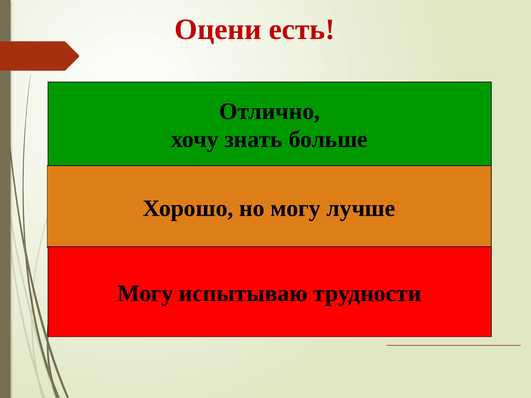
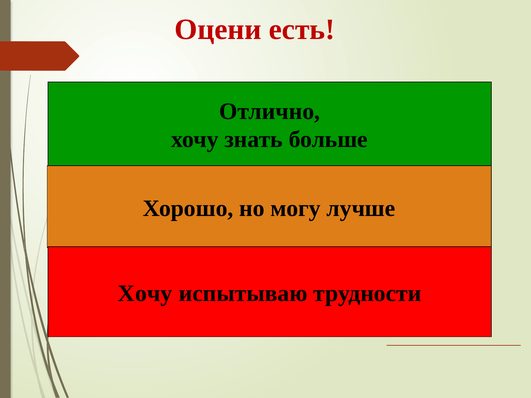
Могу at (145, 294): Могу -> Хочу
